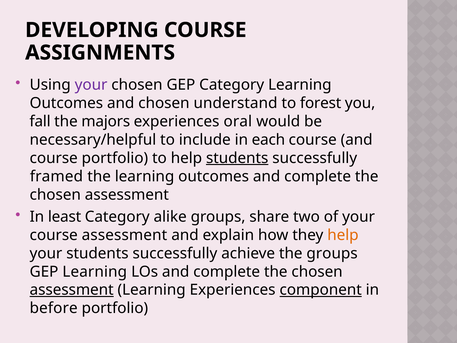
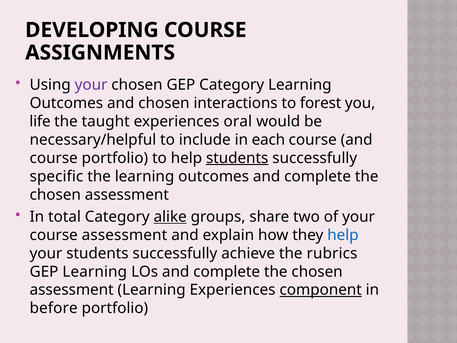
understand: understand -> interactions
fall: fall -> life
majors: majors -> taught
framed: framed -> specific
least: least -> total
alike underline: none -> present
help at (343, 235) colour: orange -> blue
the groups: groups -> rubrics
assessment at (72, 290) underline: present -> none
